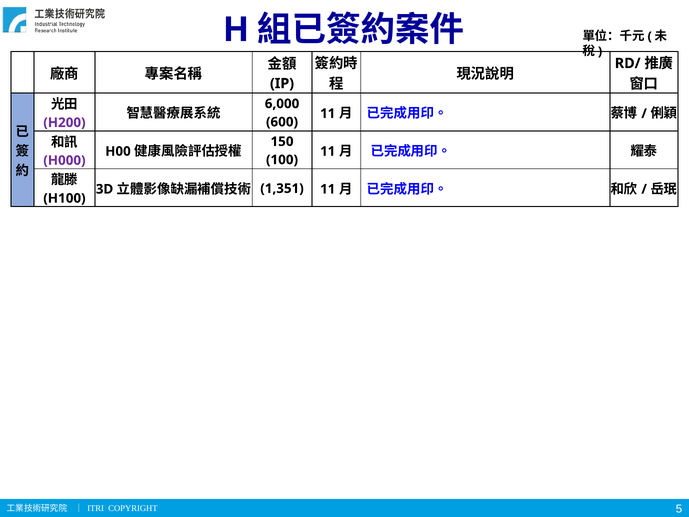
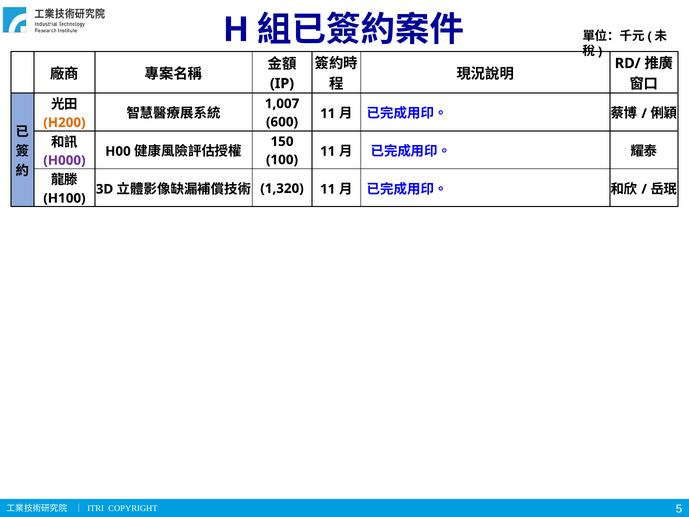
6,000: 6,000 -> 1,007
H200 colour: purple -> orange
1,351: 1,351 -> 1,320
